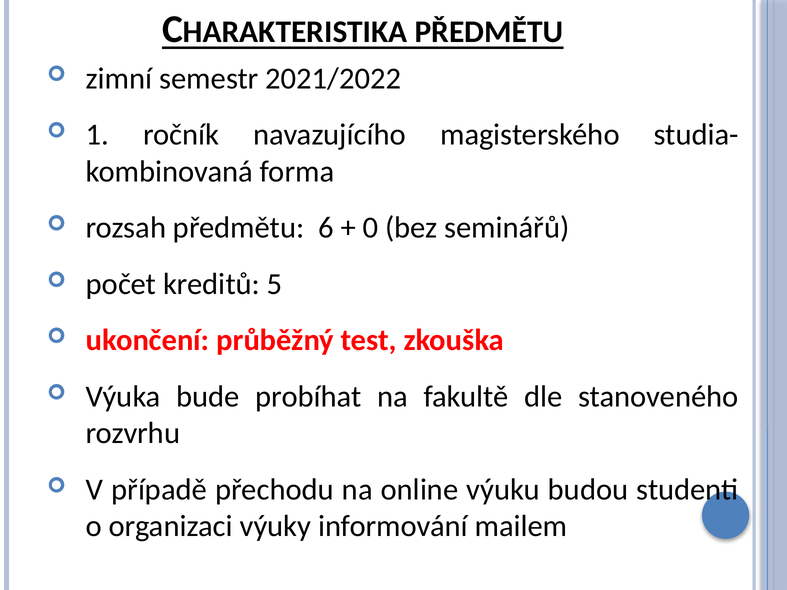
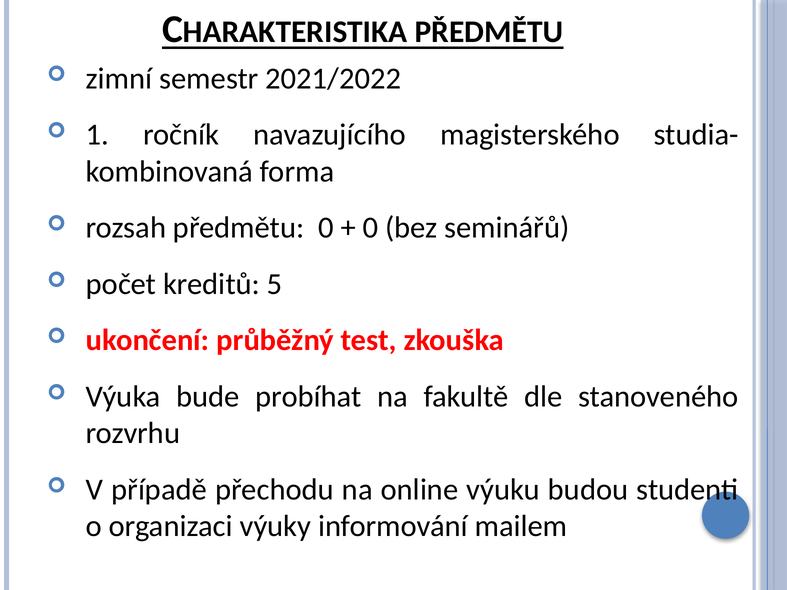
předmětu 6: 6 -> 0
